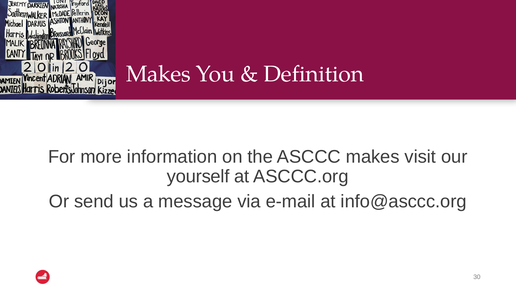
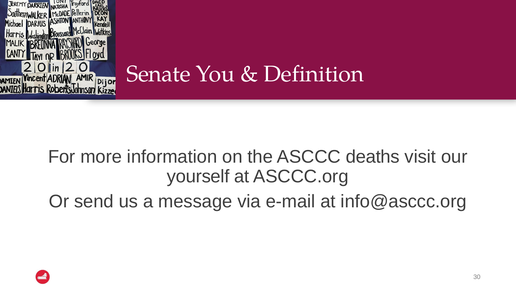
Makes at (158, 74): Makes -> Senate
ASCCC makes: makes -> deaths
